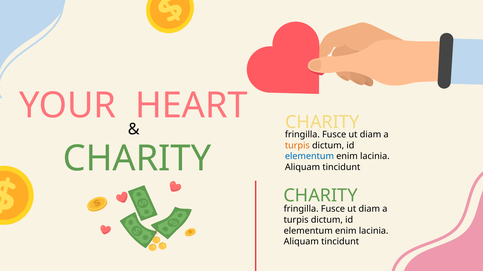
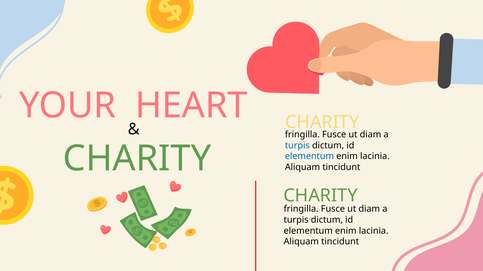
turpis at (297, 146) colour: orange -> blue
